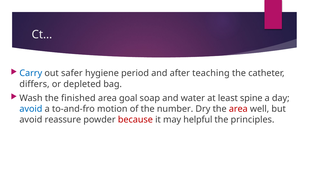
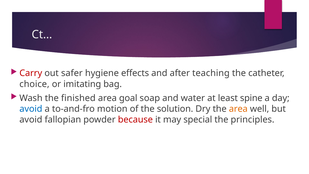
Carry colour: blue -> red
period: period -> effects
differs: differs -> choice
depleted: depleted -> imitating
number: number -> solution
area at (238, 109) colour: red -> orange
reassure: reassure -> fallopian
helpful: helpful -> special
